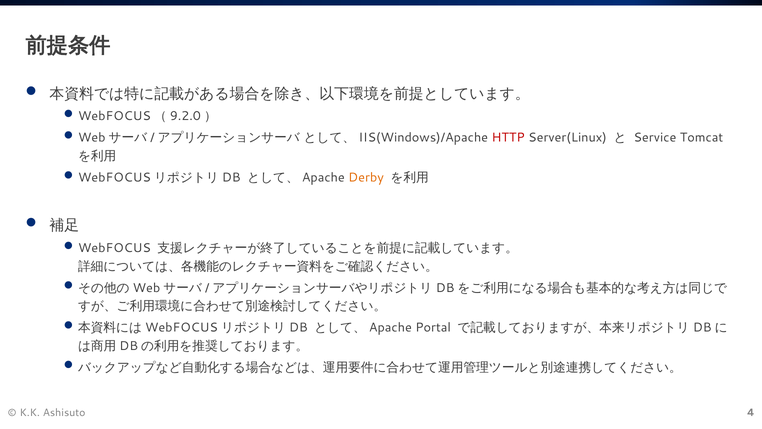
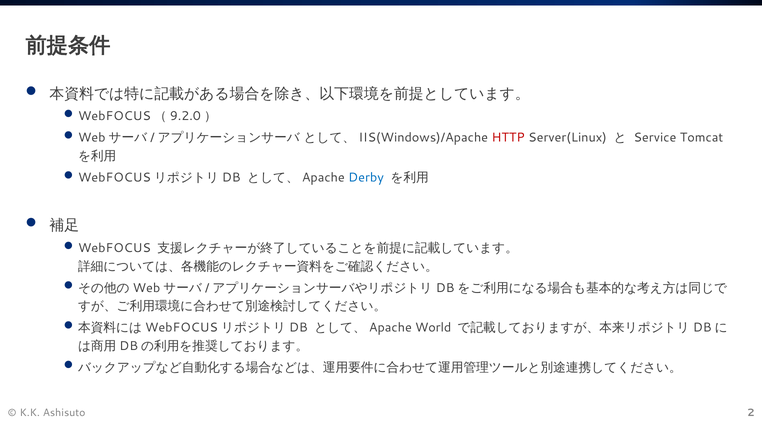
Derby colour: orange -> blue
Portal: Portal -> World
4: 4 -> 2
